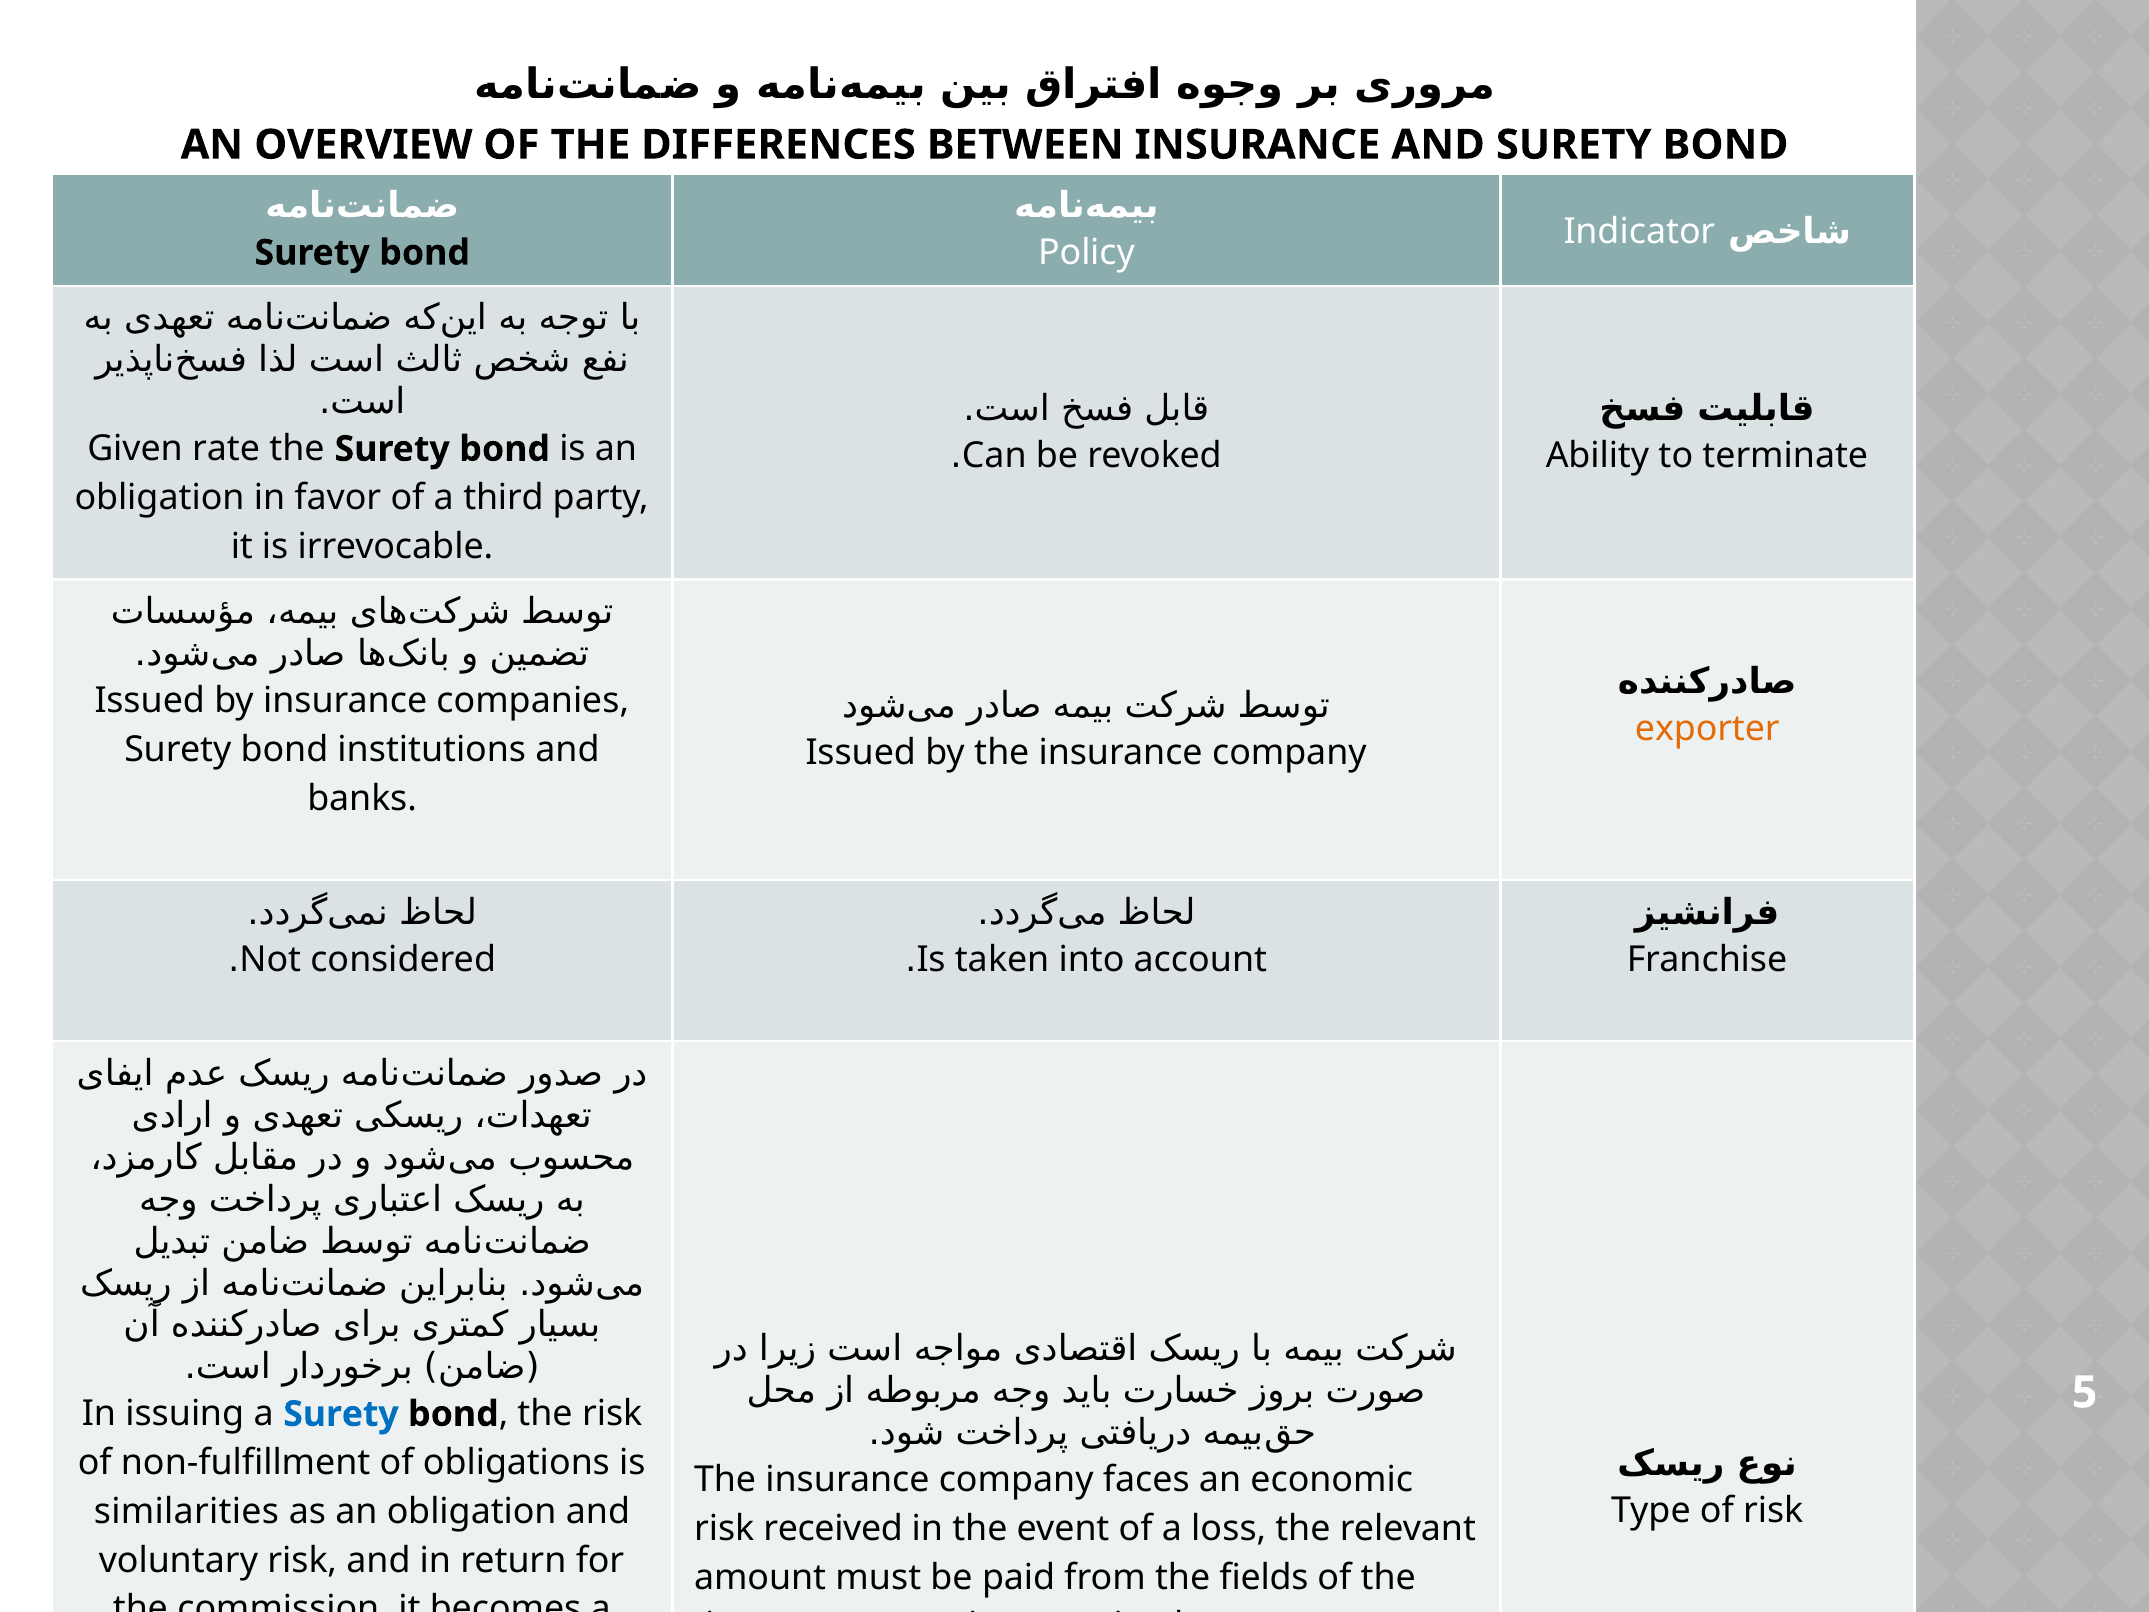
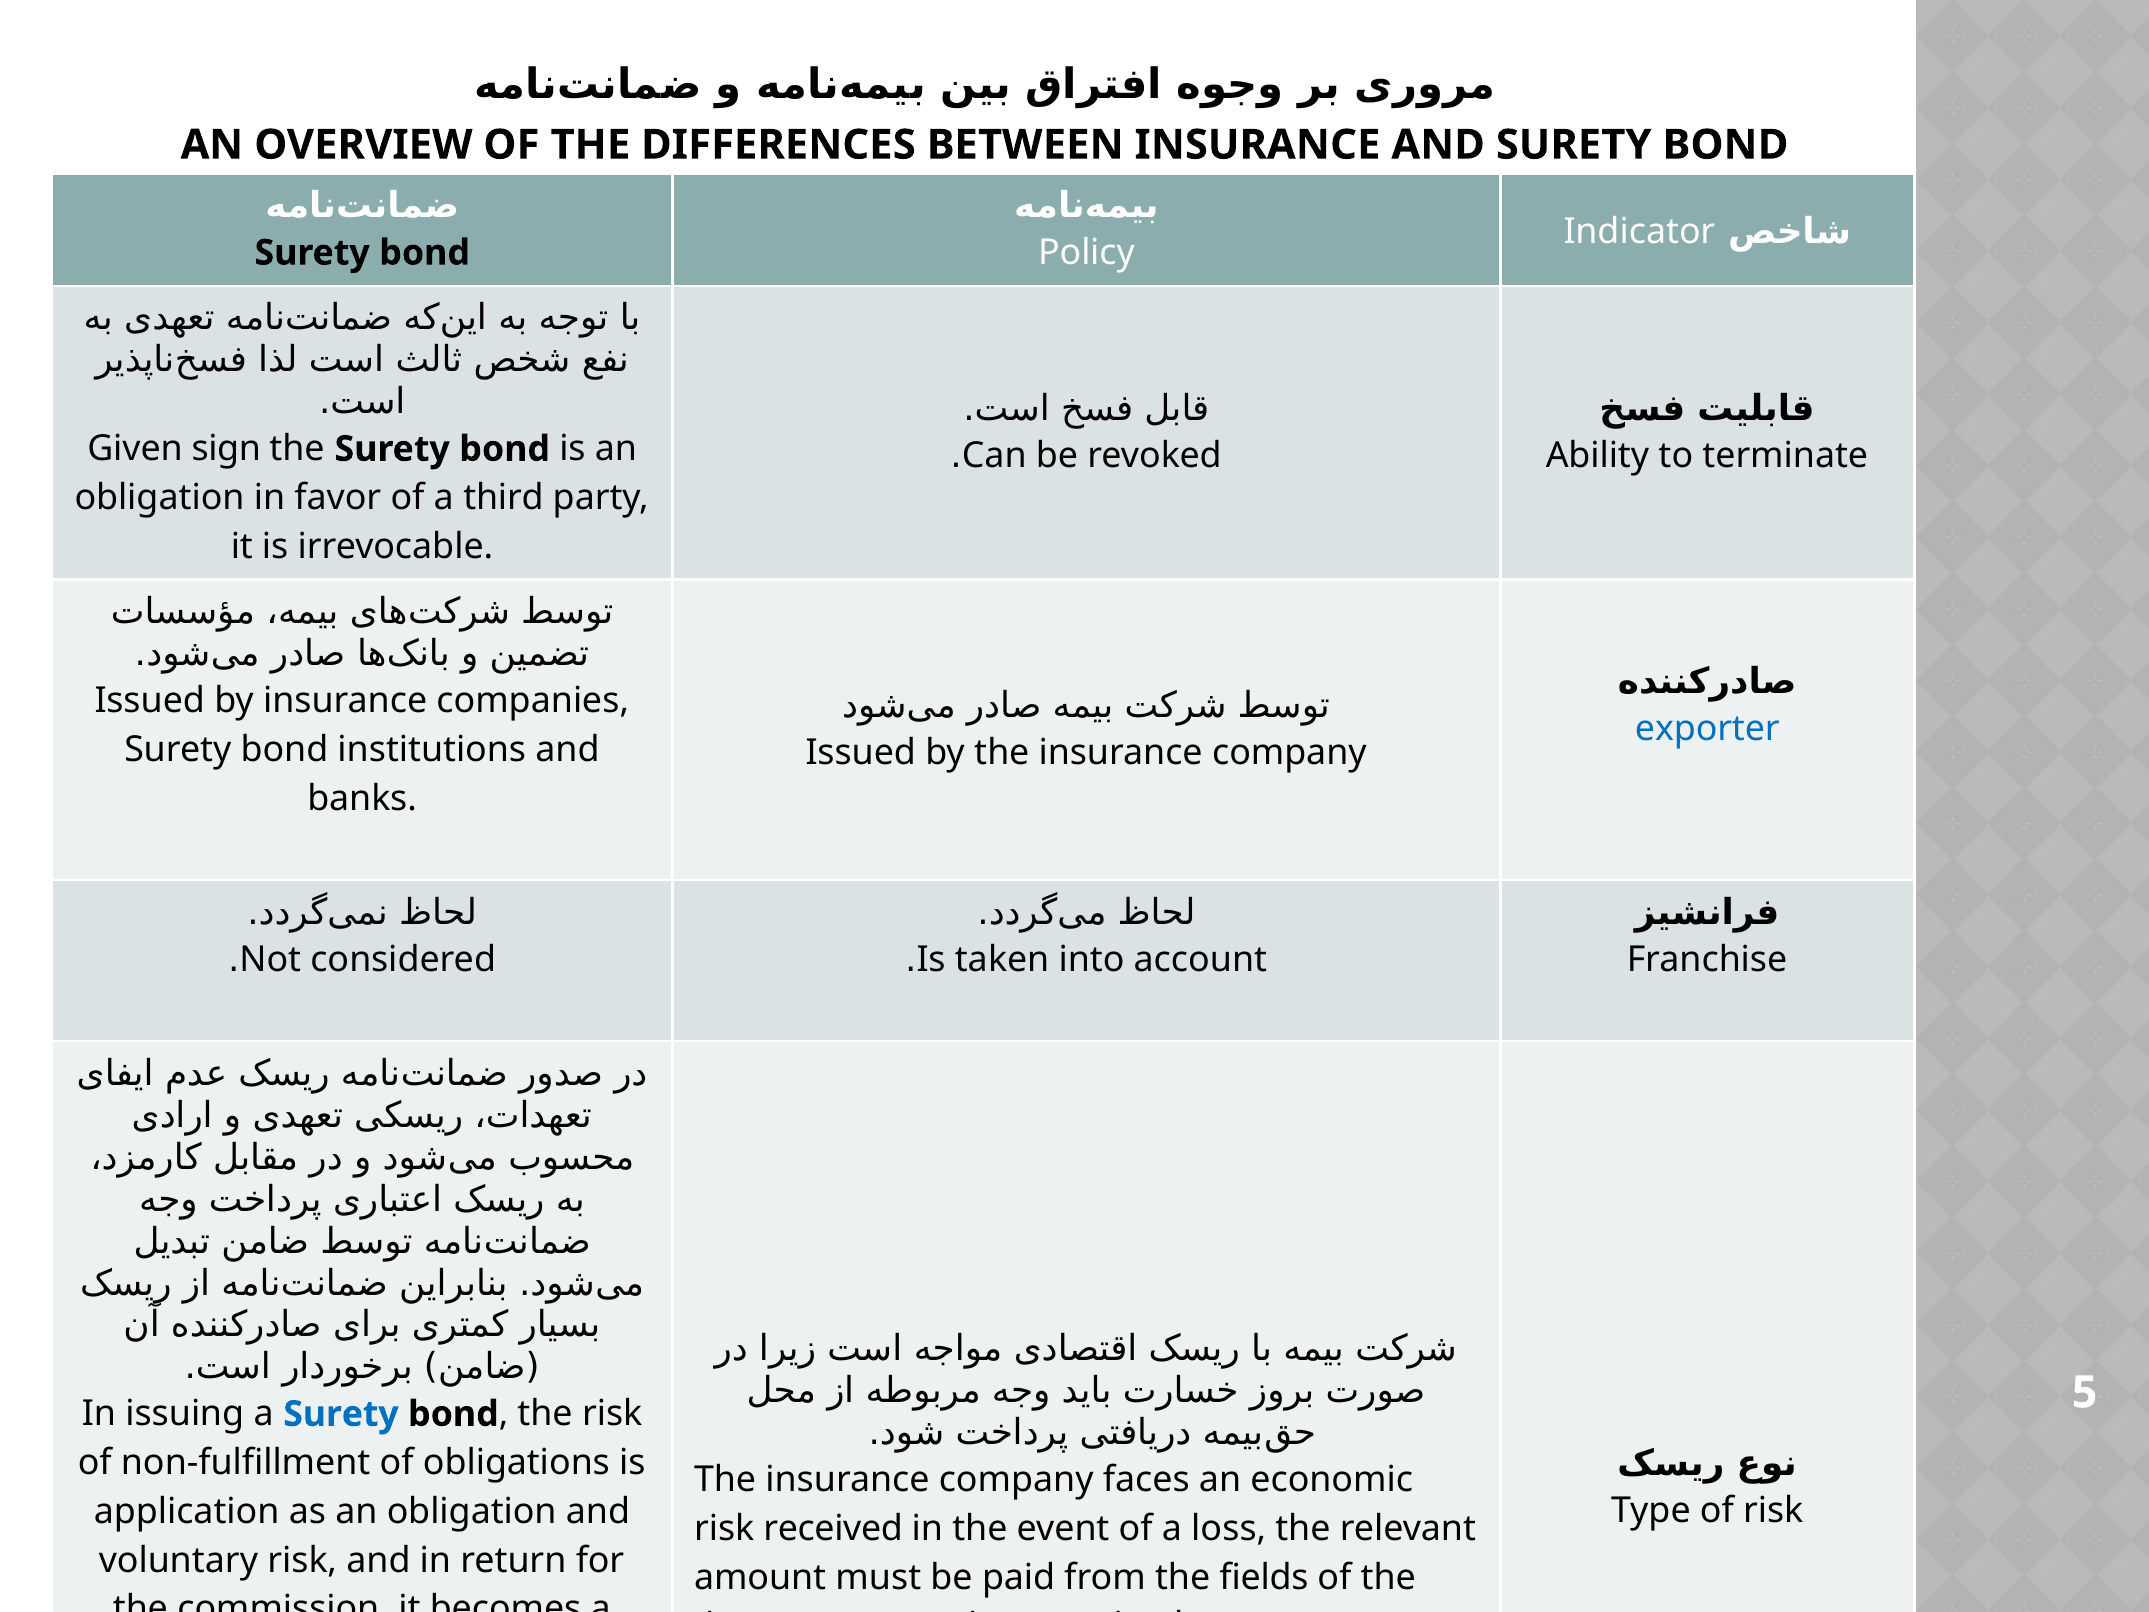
rate: rate -> sign
exporter colour: orange -> blue
similarities: similarities -> application
